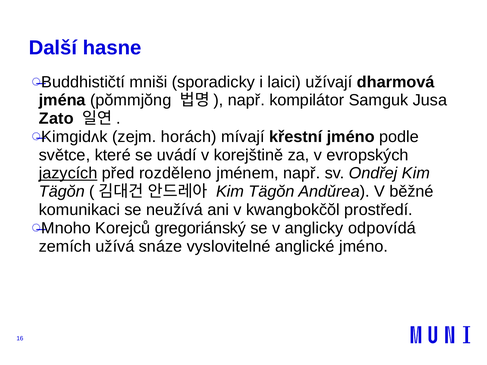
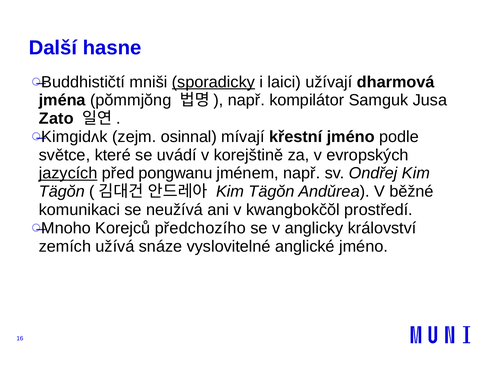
sporadicky underline: none -> present
horách: horách -> osinnal
rozděleno: rozděleno -> pongwanu
gregoriánský: gregoriánský -> předchozího
odpovídá: odpovídá -> království
